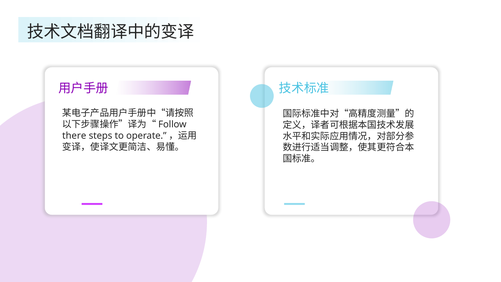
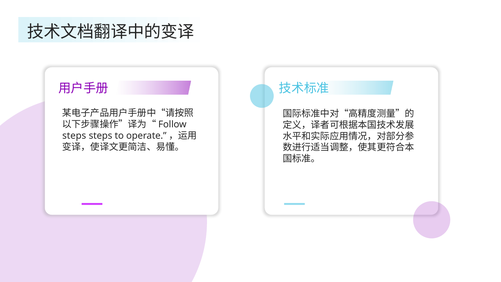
there at (74, 136): there -> steps
